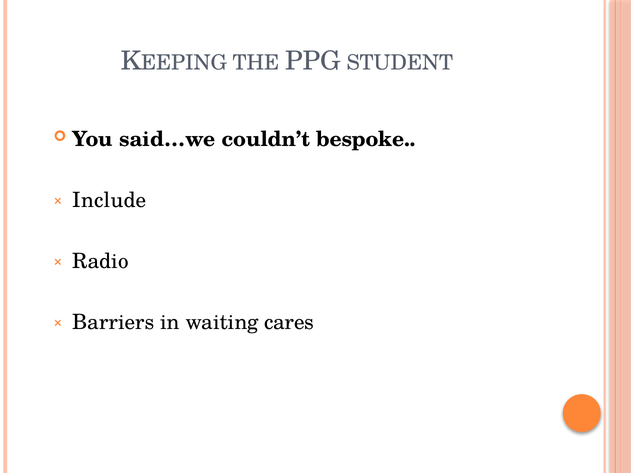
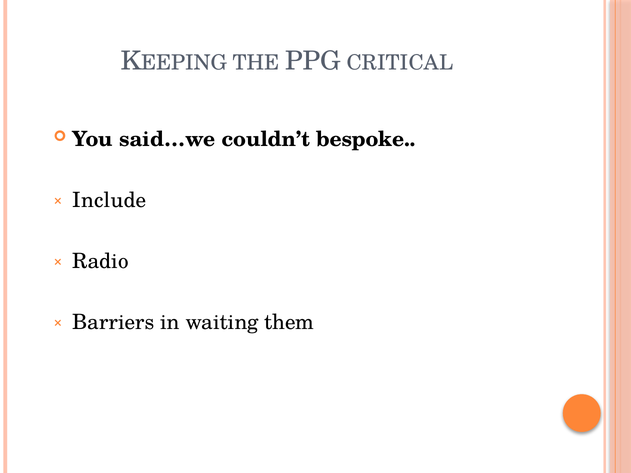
STUDENT: STUDENT -> CRITICAL
cares: cares -> them
